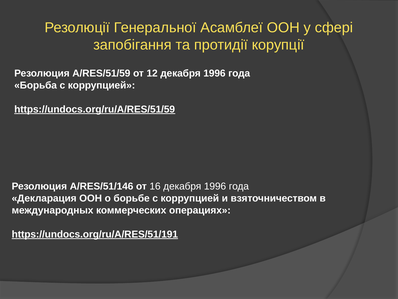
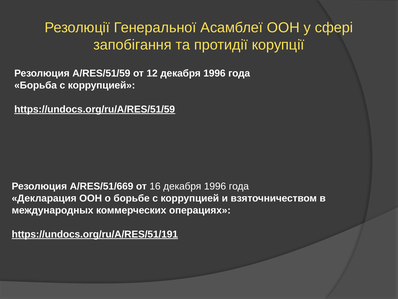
A/RES/51/146: A/RES/51/146 -> A/RES/51/669
